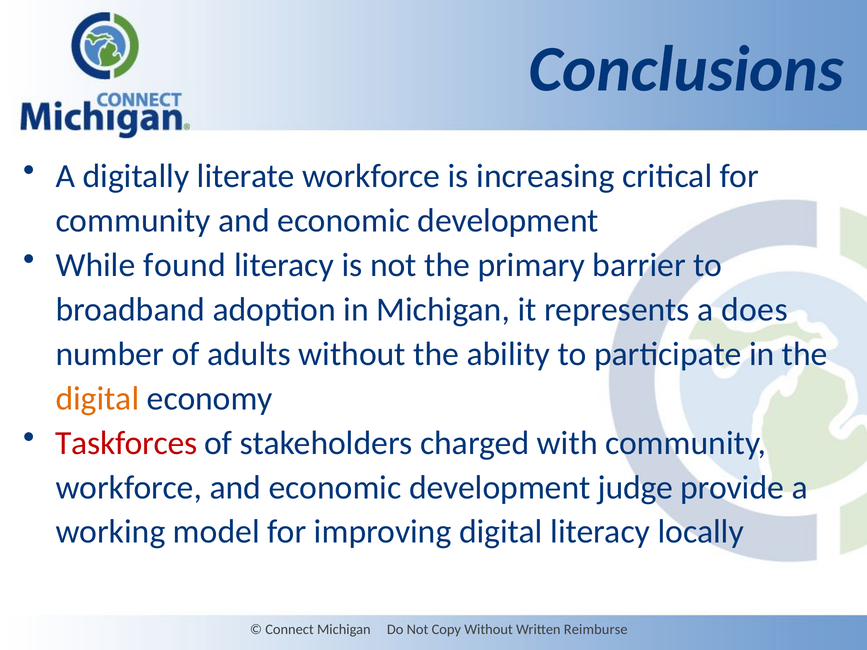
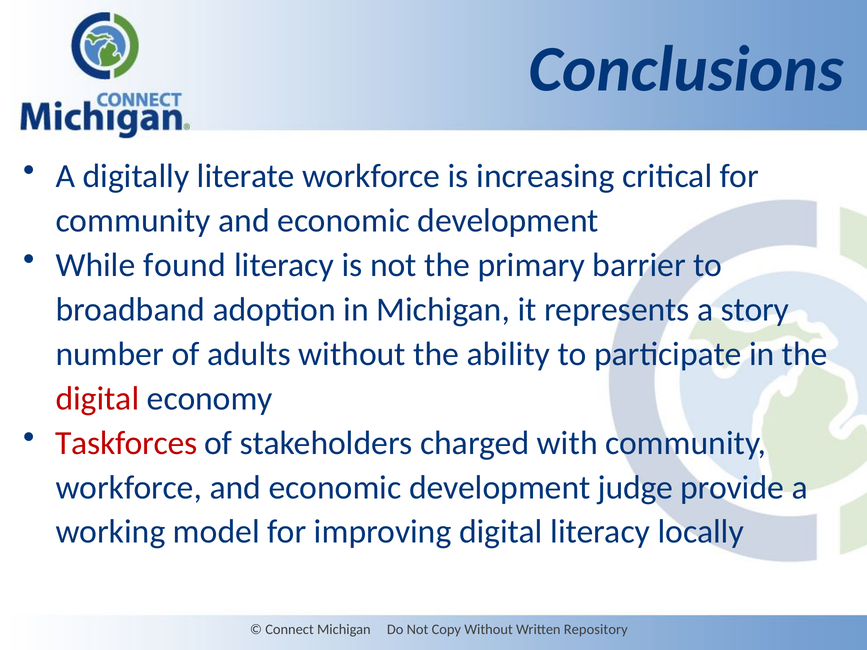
does: does -> story
digital at (97, 399) colour: orange -> red
Reimburse: Reimburse -> Repository
